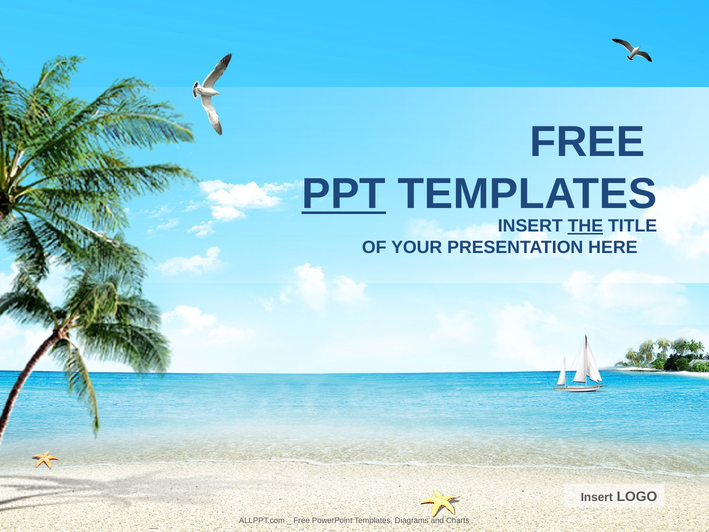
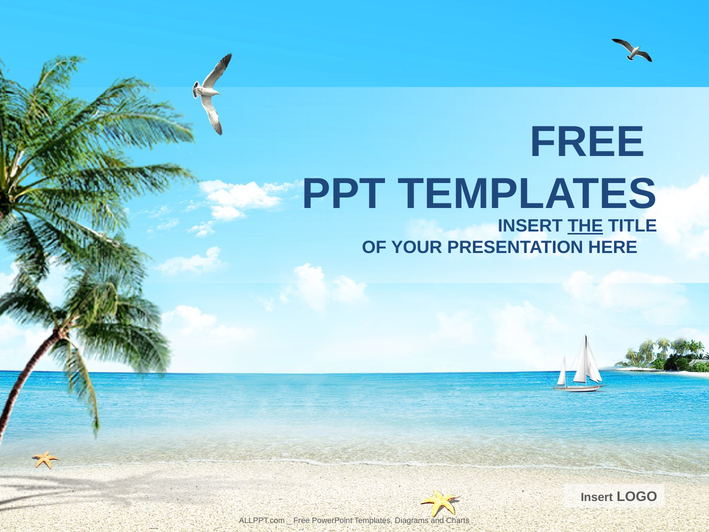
PPT underline: present -> none
